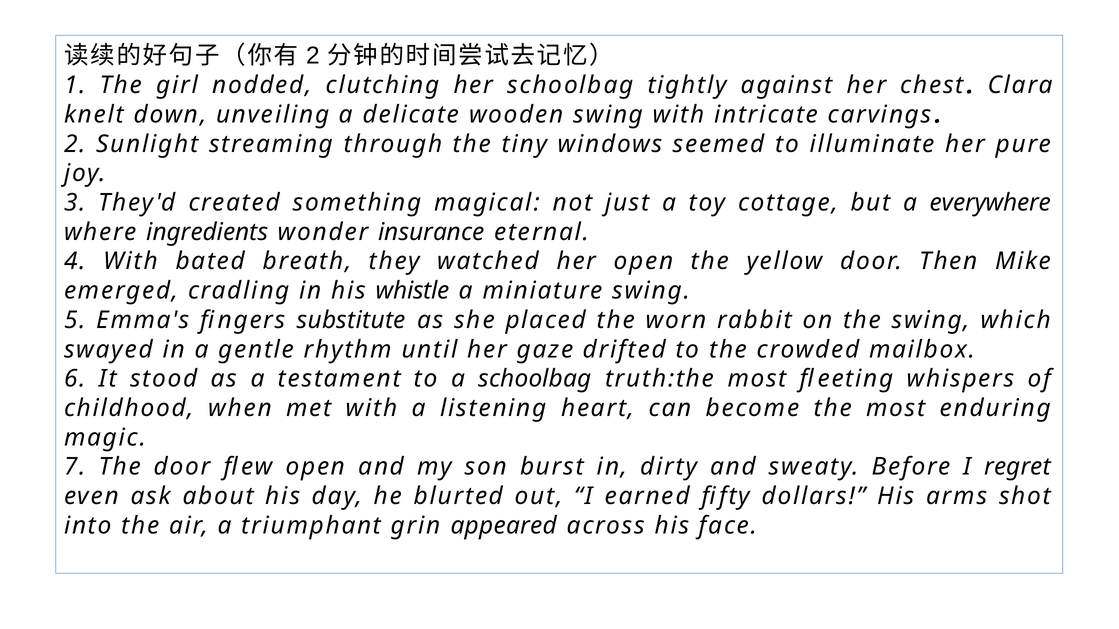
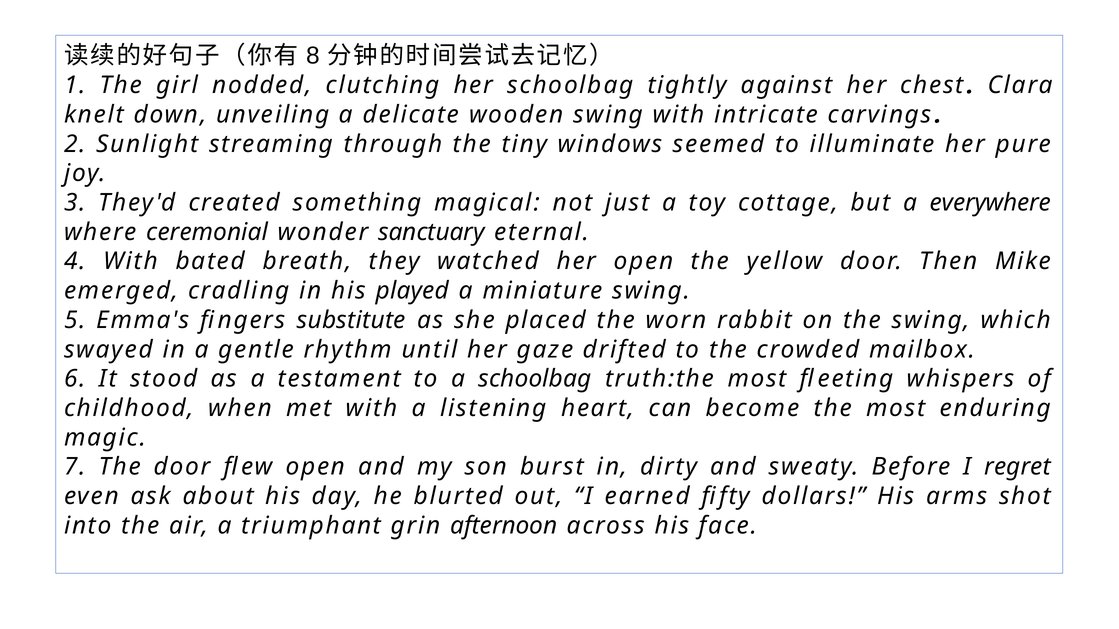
2 at (313, 56): 2 -> 8
ingredients: ingredients -> ceremonial
insurance: insurance -> sanctuary
whistle: whistle -> played
appeared: appeared -> afternoon
